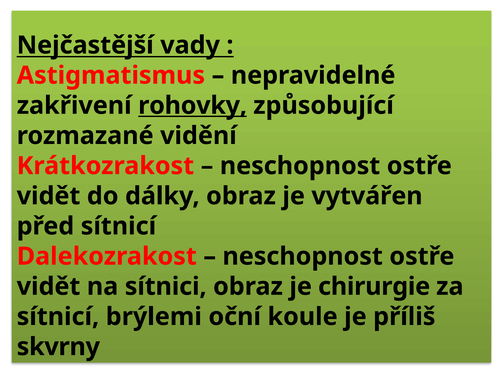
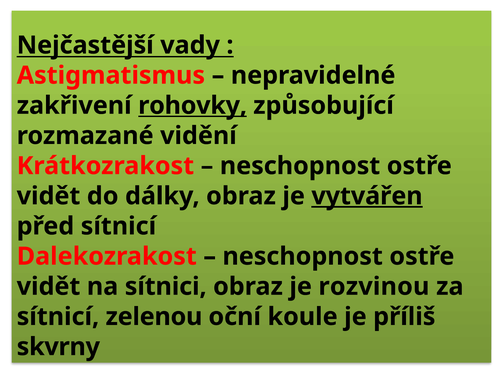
vytvářen underline: none -> present
chirurgie: chirurgie -> rozvinou
brýlemi: brýlemi -> zelenou
